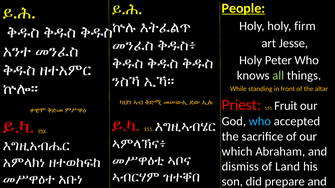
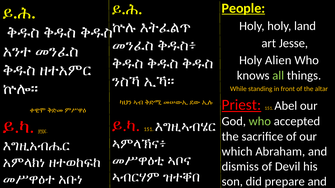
firm: firm -> land
Peter: Peter -> Alien
Priest underline: none -> present
Fruit: Fruit -> Abel
who at (260, 122) colour: light blue -> light green
Land: Land -> Devil
